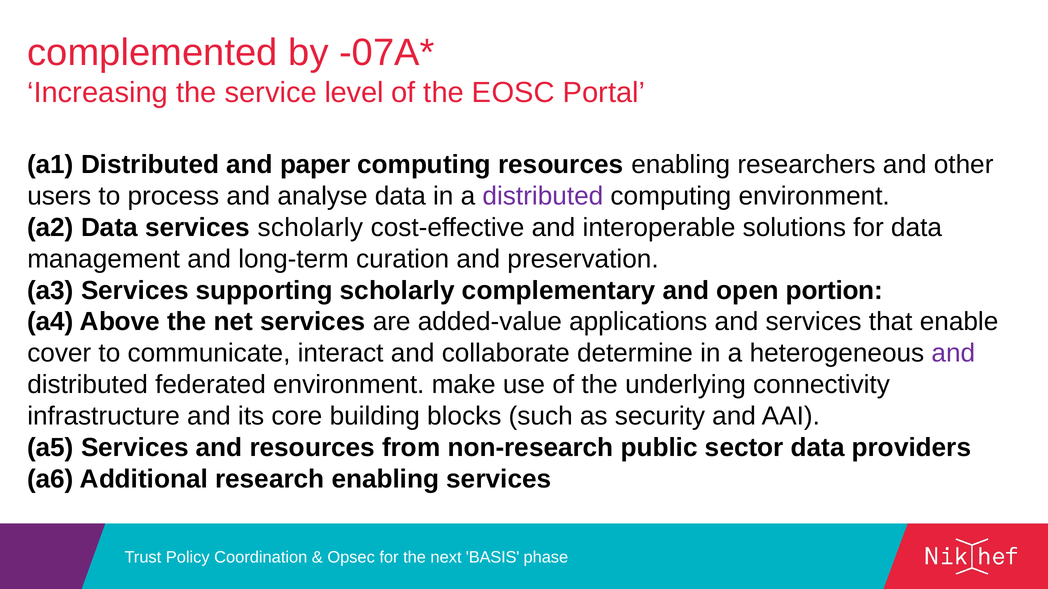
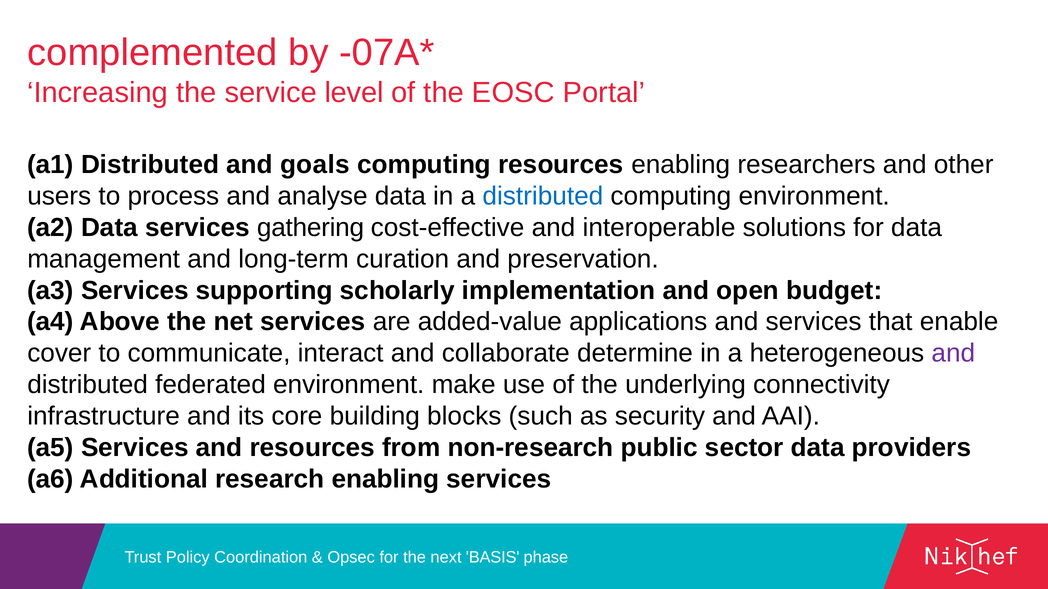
paper: paper -> goals
distributed at (543, 196) colour: purple -> blue
services scholarly: scholarly -> gathering
complementary: complementary -> implementation
portion: portion -> budget
